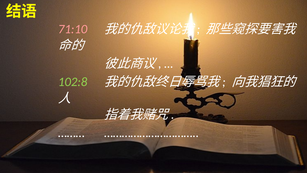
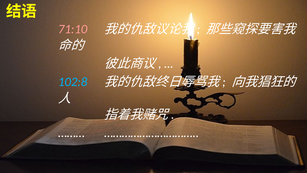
102:8 colour: light green -> light blue
